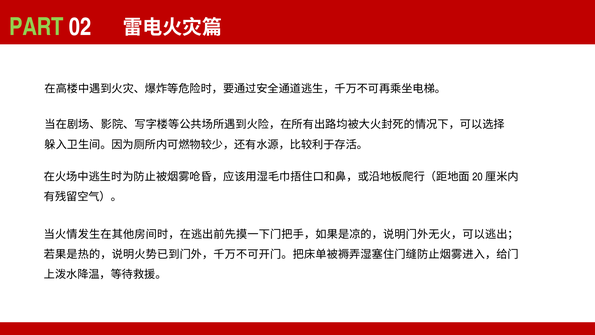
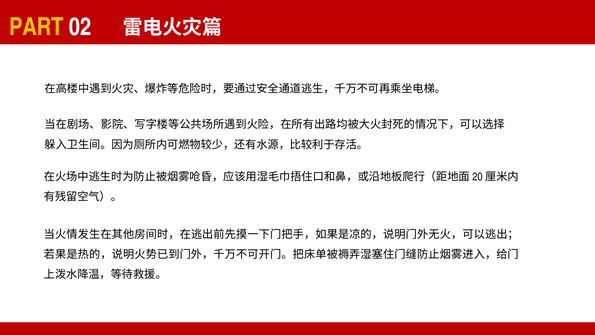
PART colour: light green -> yellow
